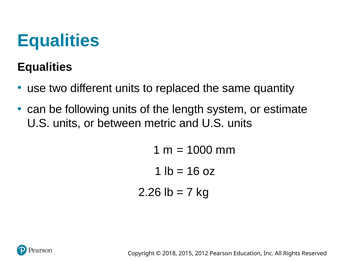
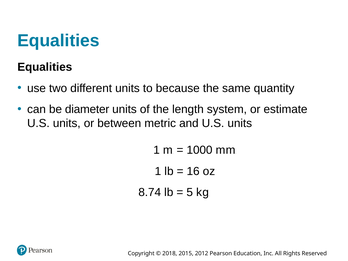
replaced: replaced -> because
following: following -> diameter
2.26: 2.26 -> 8.74
7: 7 -> 5
